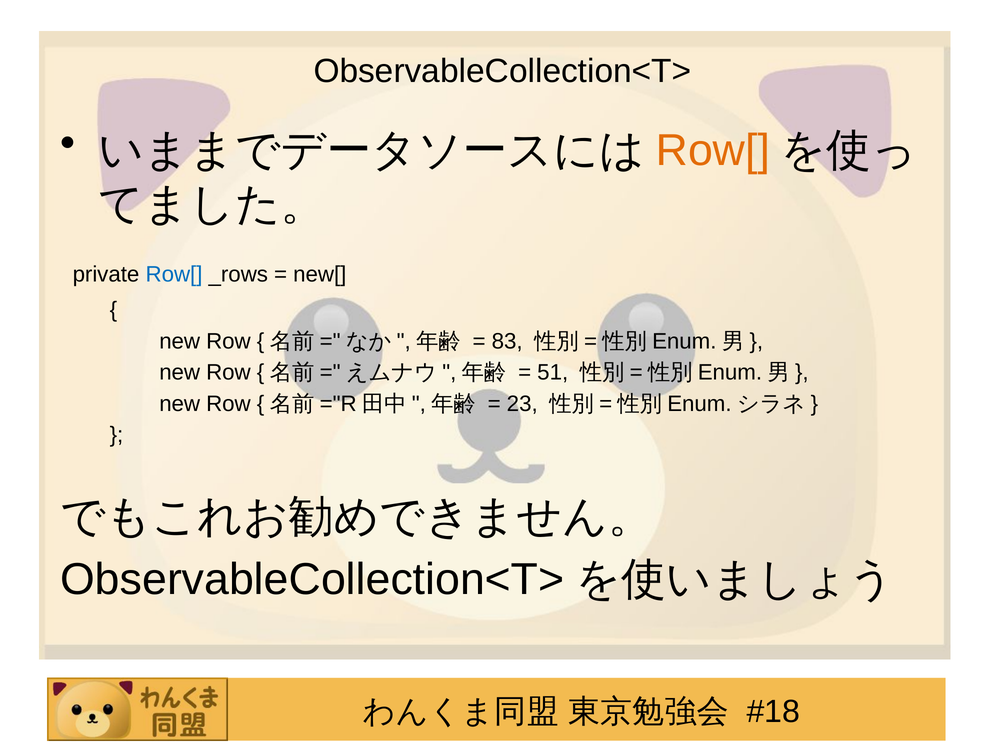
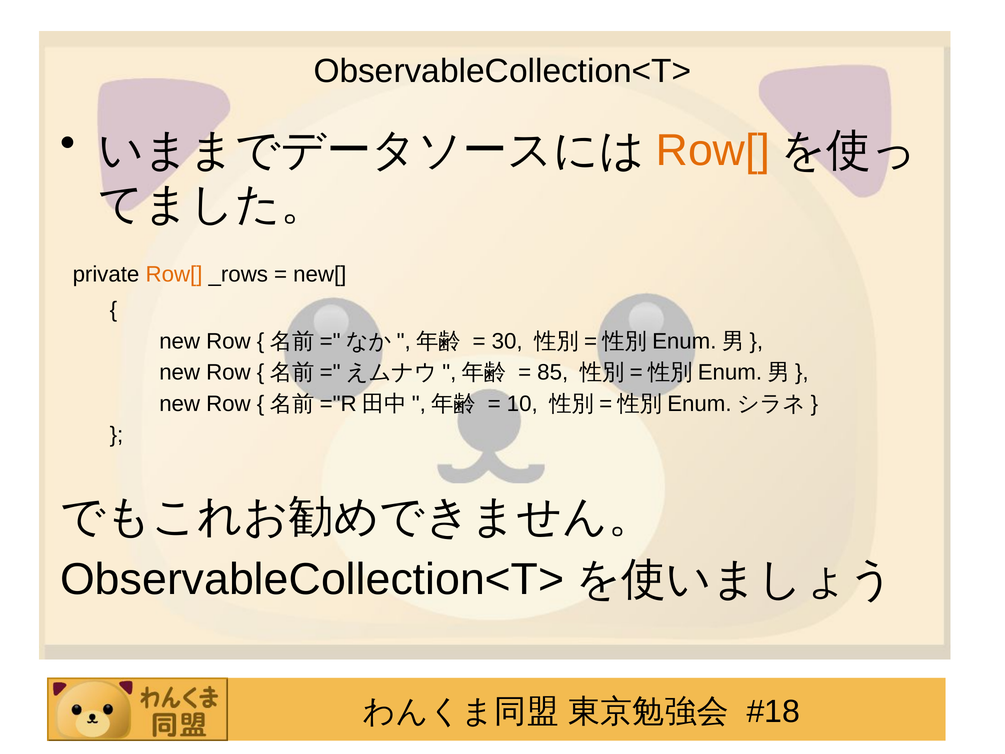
Row[ at (174, 274) colour: blue -> orange
83: 83 -> 30
51: 51 -> 85
23: 23 -> 10
